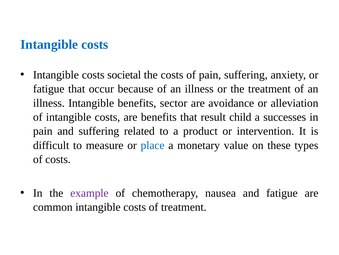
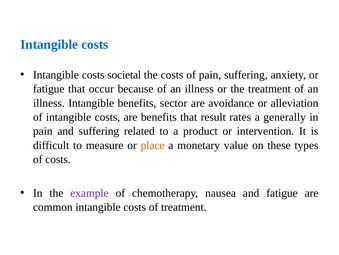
child: child -> rates
successes: successes -> generally
place colour: blue -> orange
